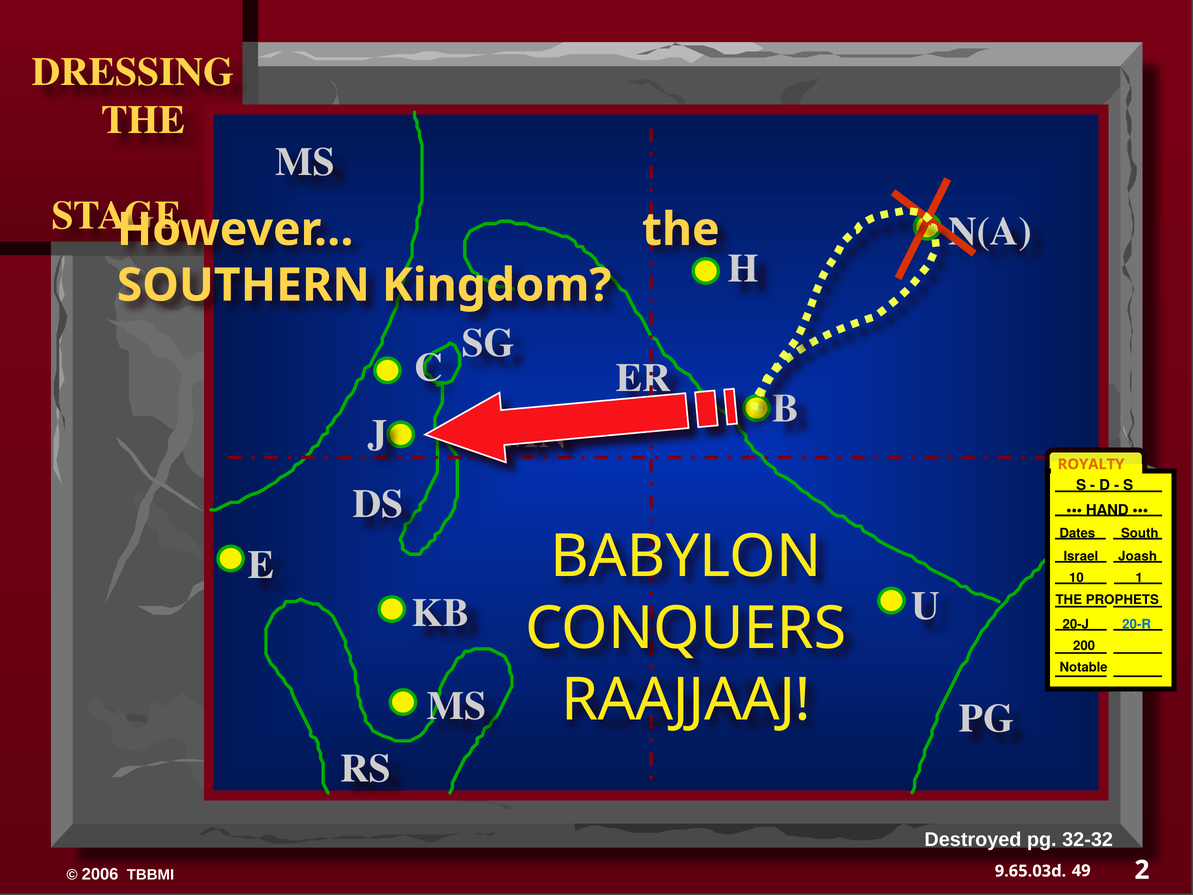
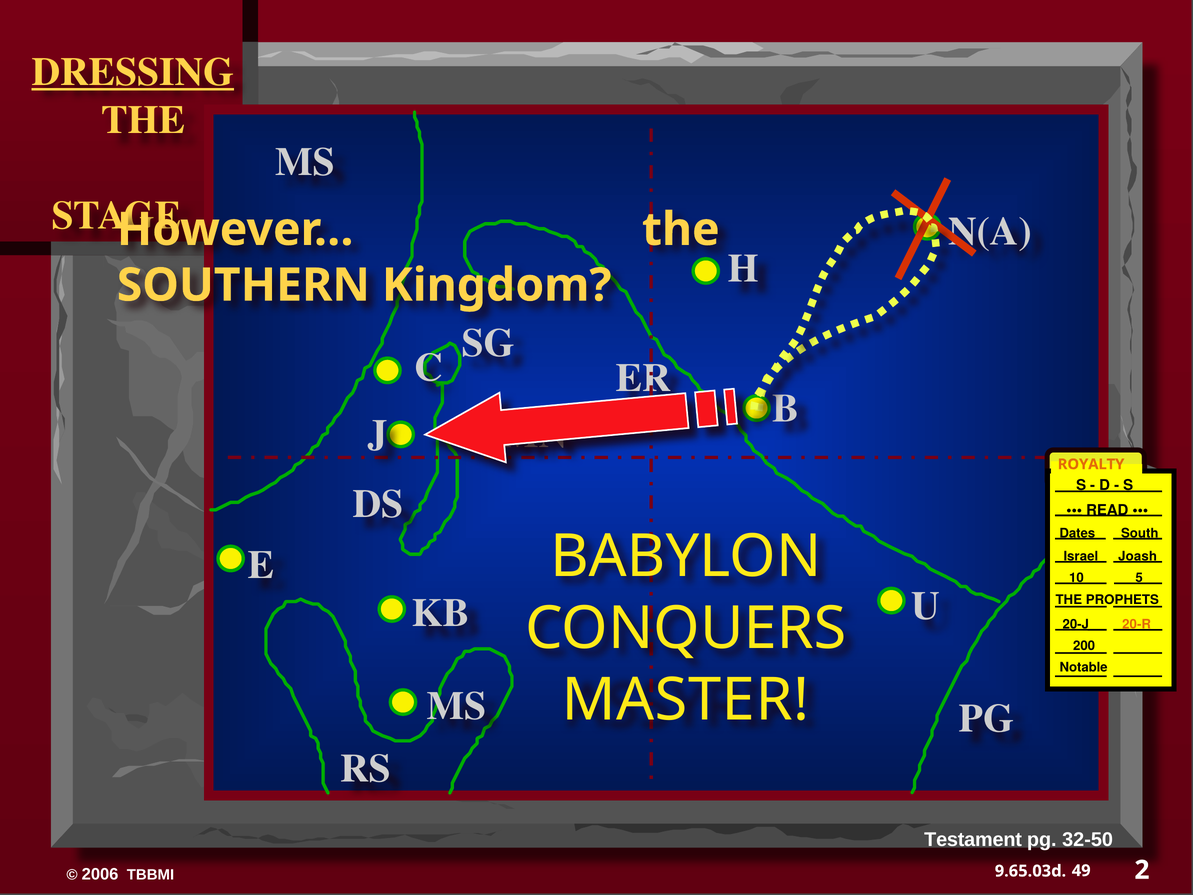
DRESSING underline: none -> present
HAND: HAND -> READ
1: 1 -> 5
20-R colour: blue -> orange
RAAJJAAJ: RAAJJAAJ -> MASTER
Destroyed: Destroyed -> Testament
32-32: 32-32 -> 32-50
